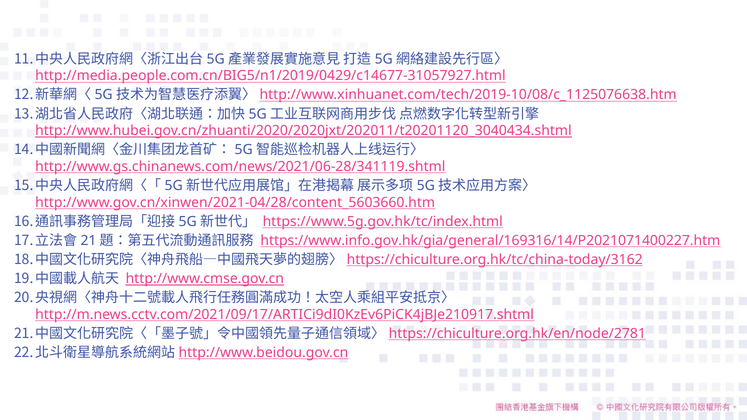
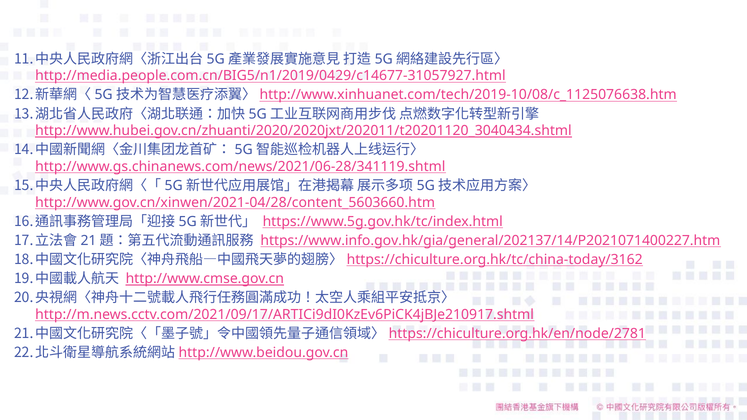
https://www.info.gov.hk/gia/general/169316/14/P2021071400227.htm: https://www.info.gov.hk/gia/general/169316/14/P2021071400227.htm -> https://www.info.gov.hk/gia/general/202137/14/P2021071400227.htm
